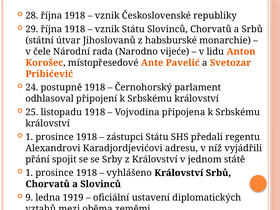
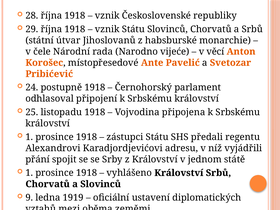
lidu: lidu -> věcí
